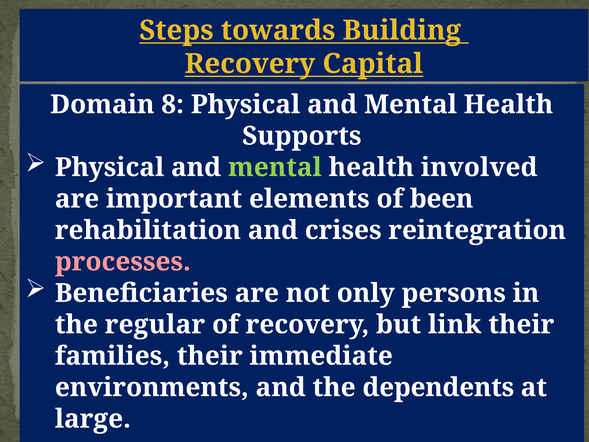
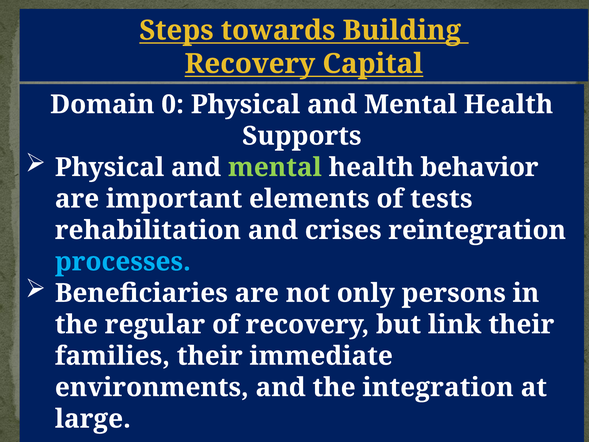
8: 8 -> 0
involved: involved -> behavior
been: been -> tests
processes colour: pink -> light blue
dependents: dependents -> integration
